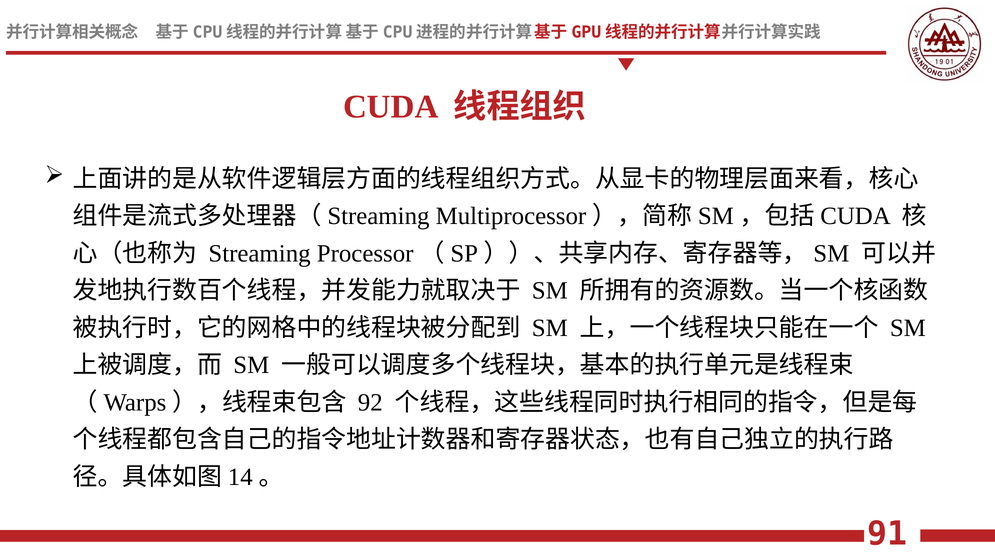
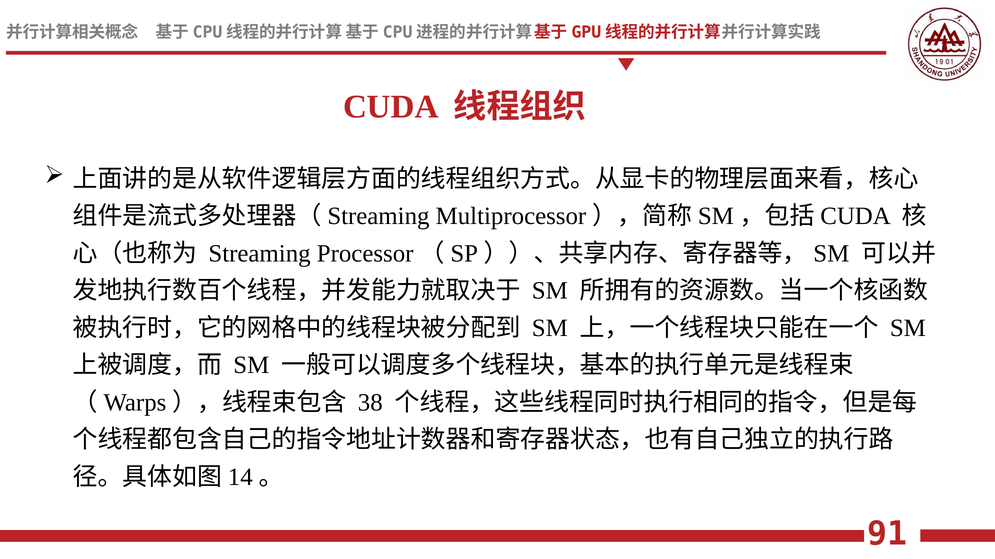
92: 92 -> 38
